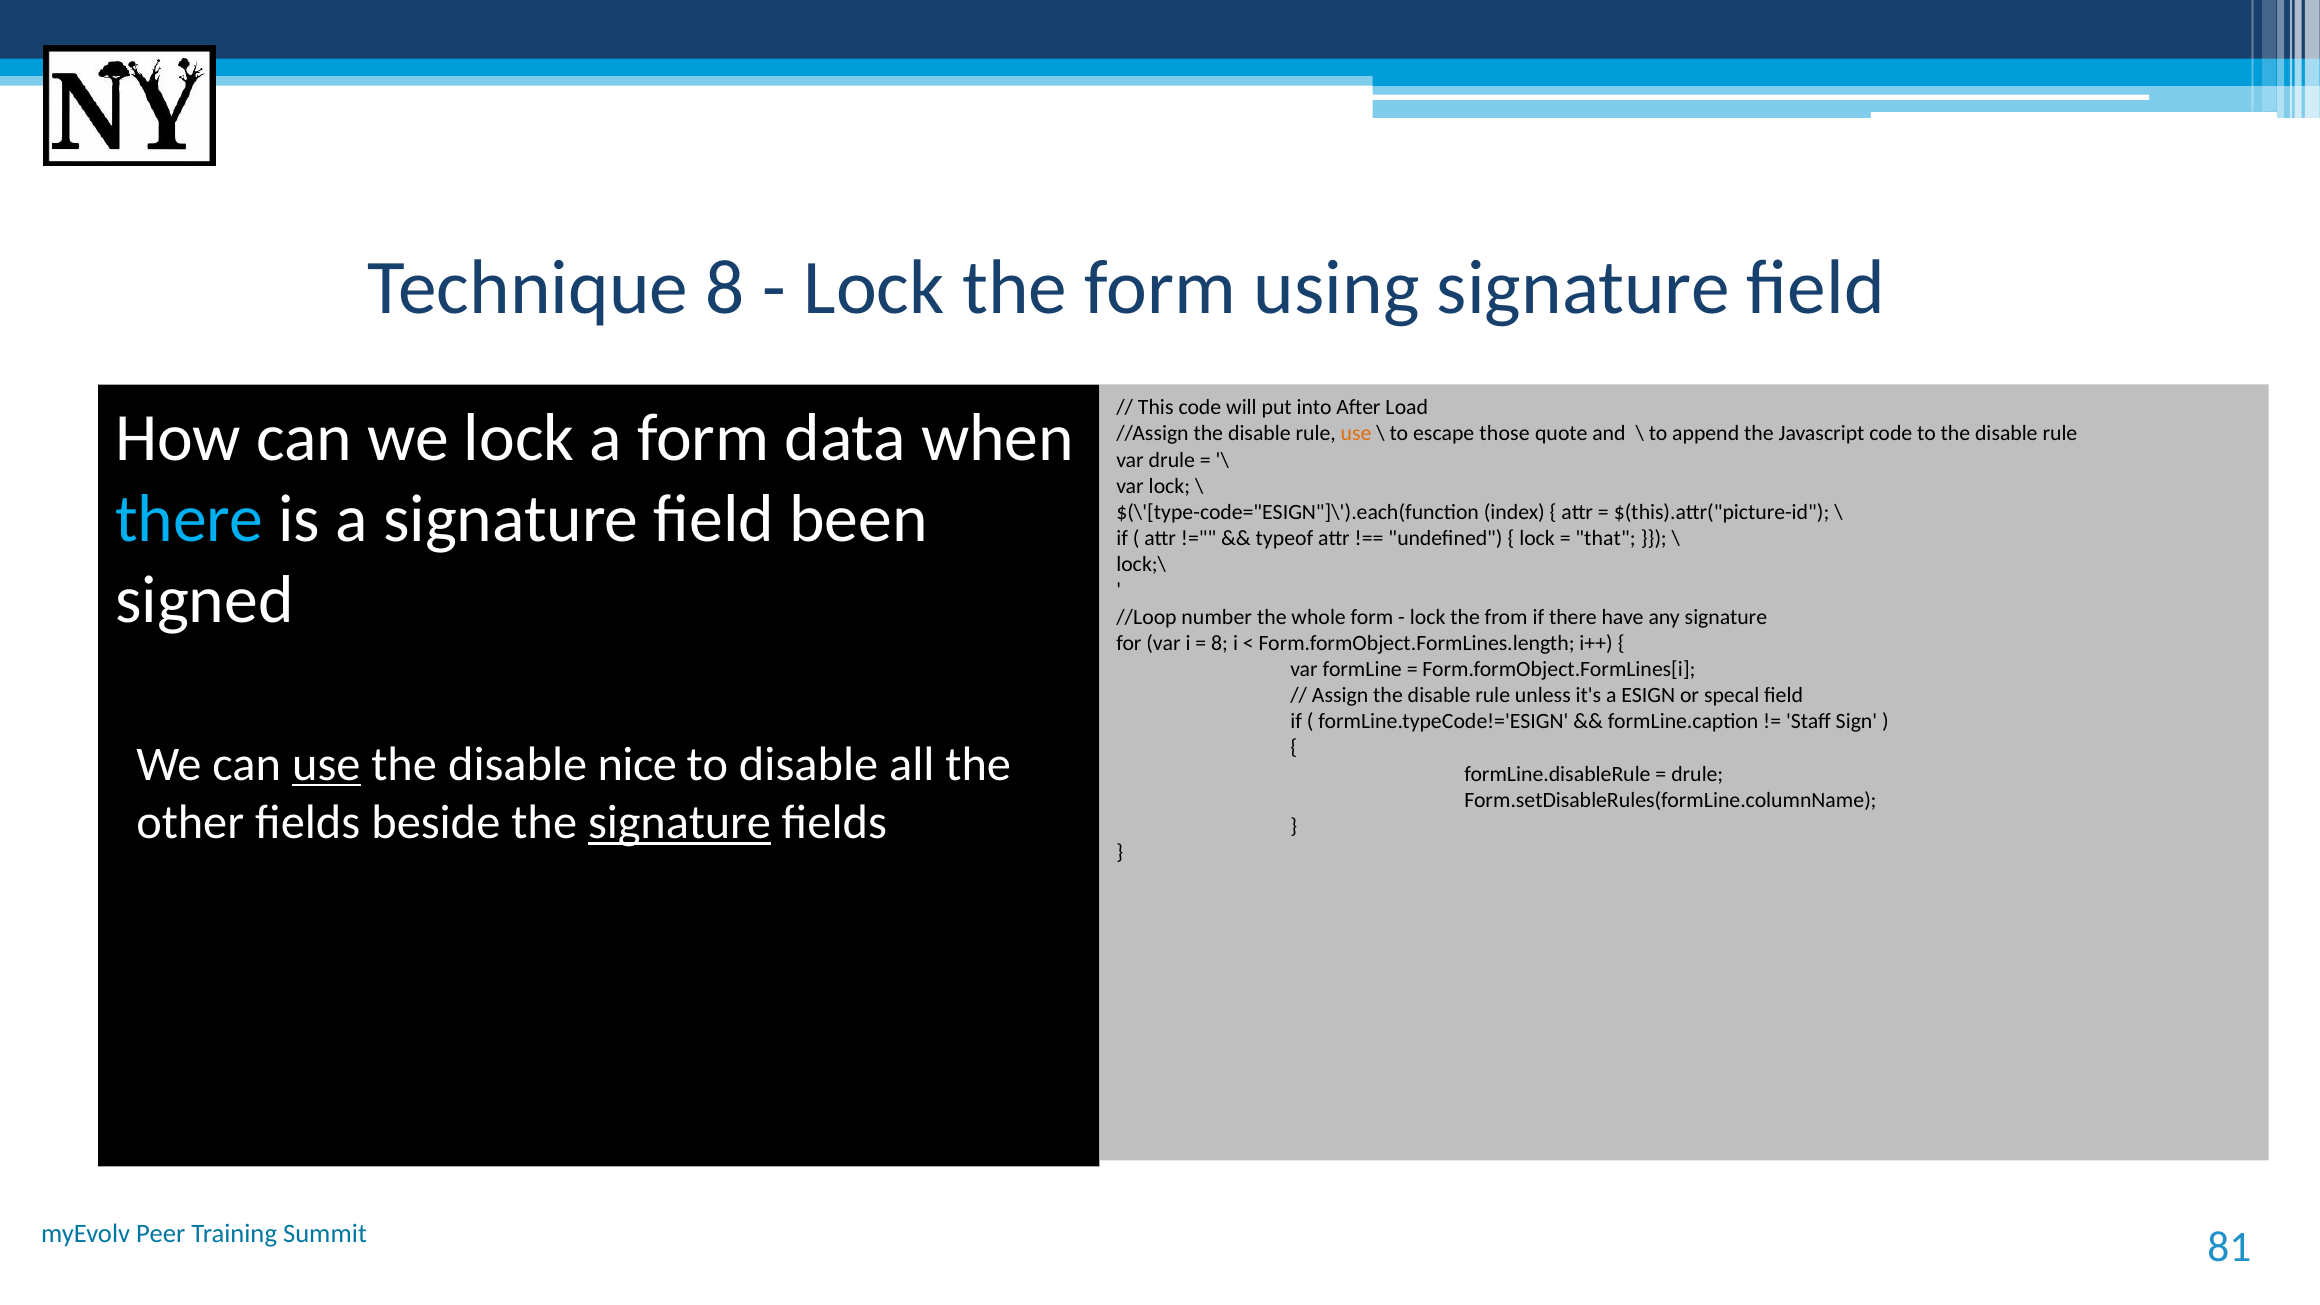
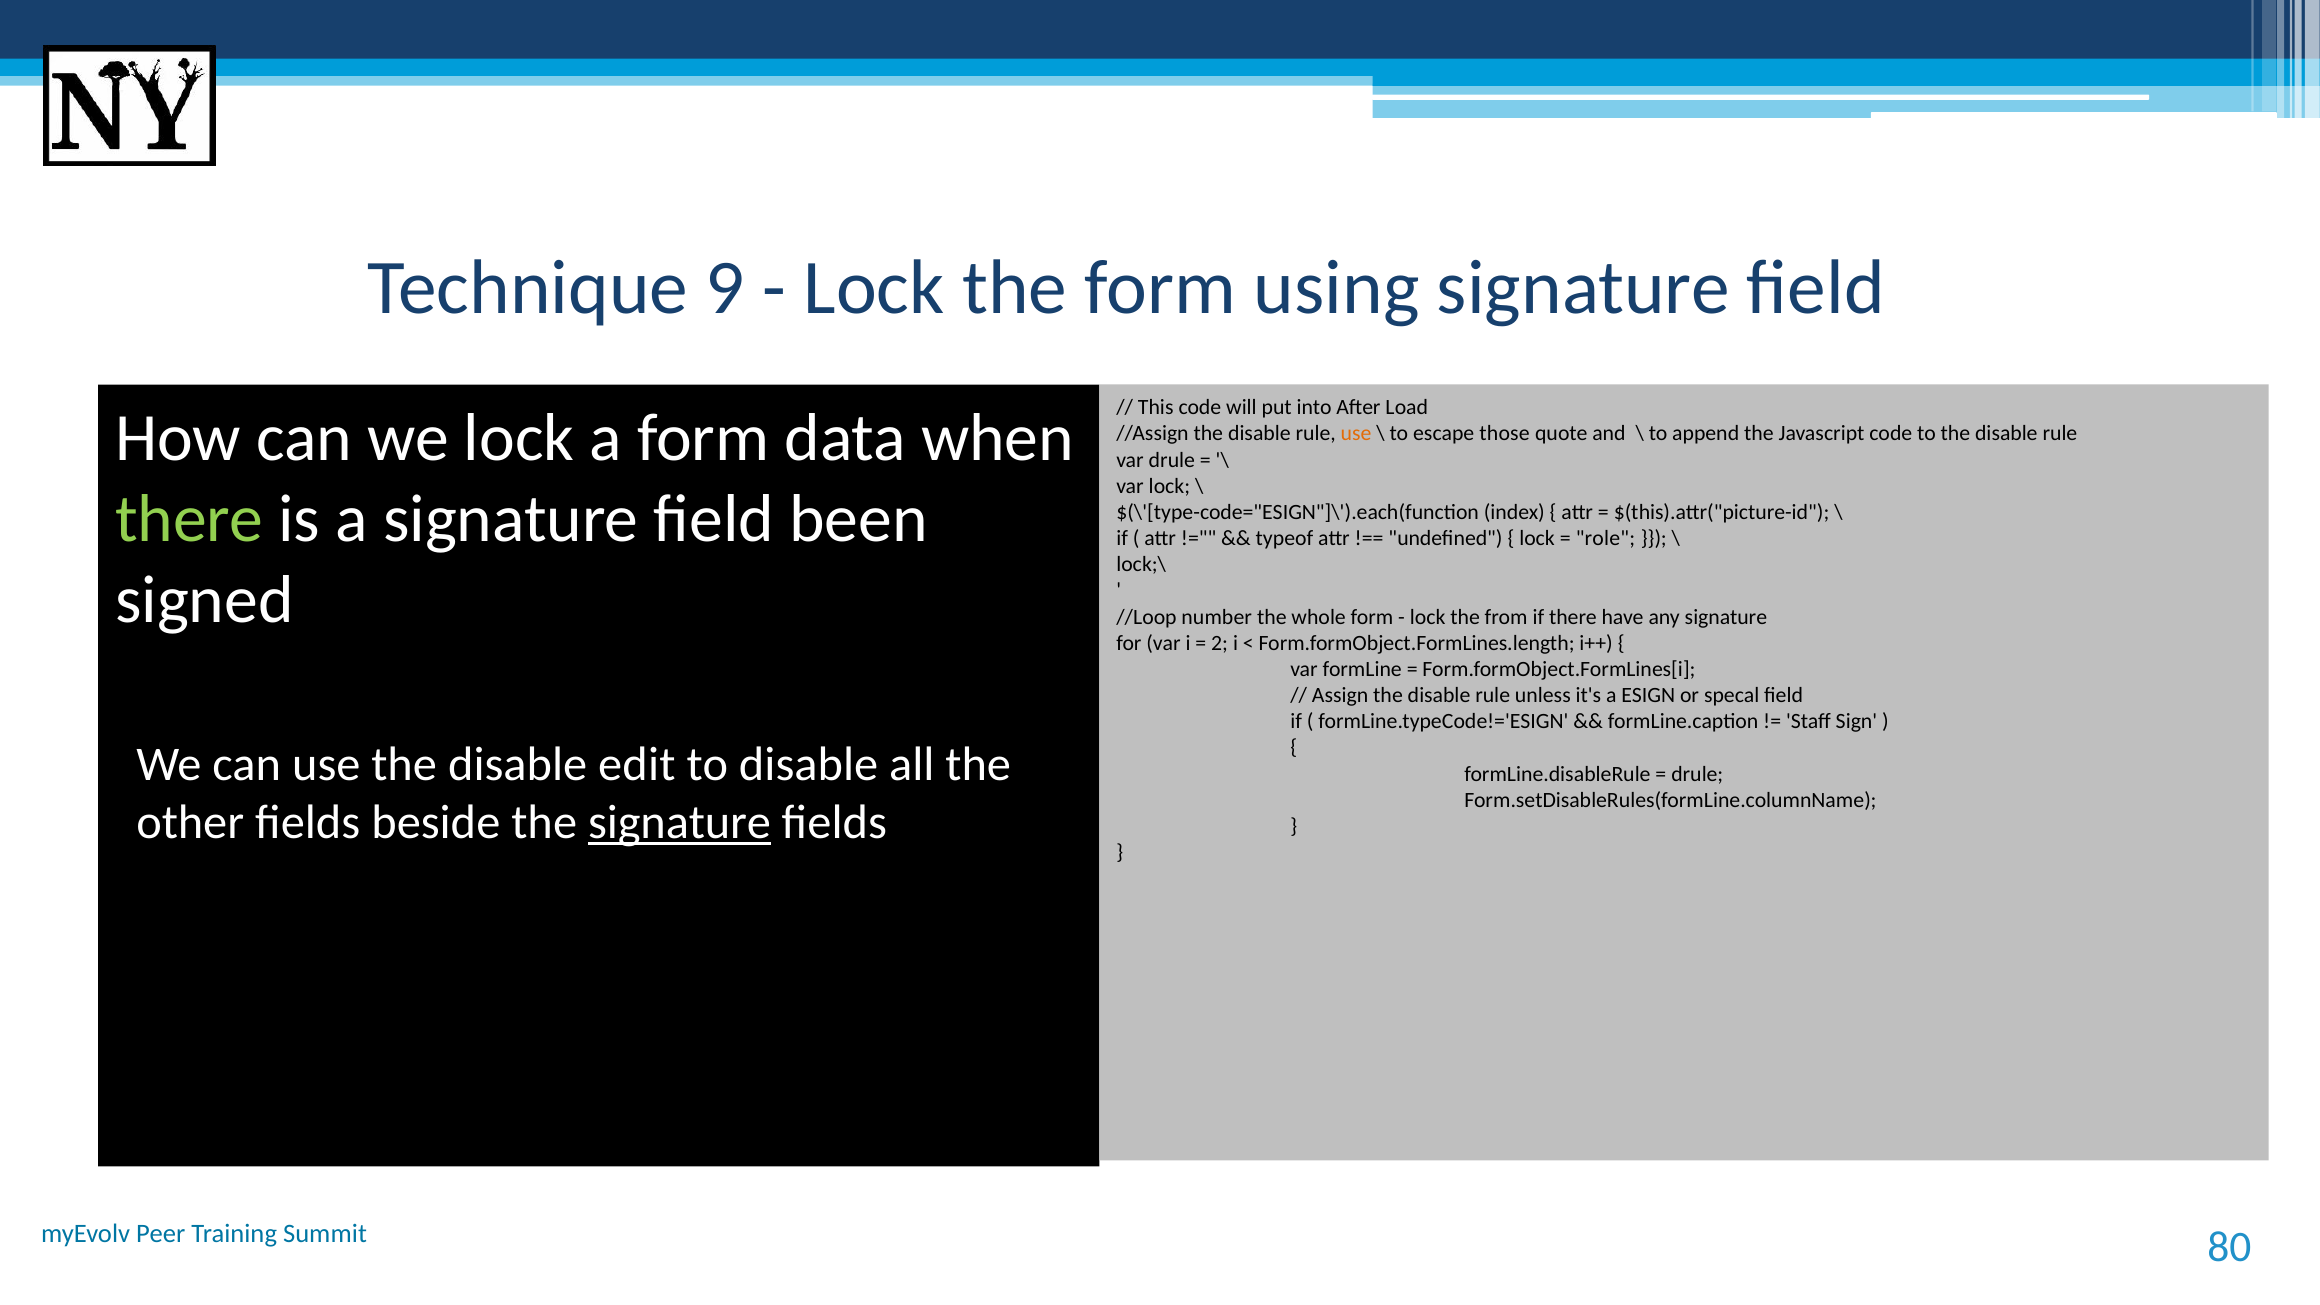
Technique 8: 8 -> 9
there at (189, 519) colour: light blue -> light green
that: that -> role
8 at (1220, 643): 8 -> 2
use at (326, 764) underline: present -> none
nice: nice -> edit
81: 81 -> 80
